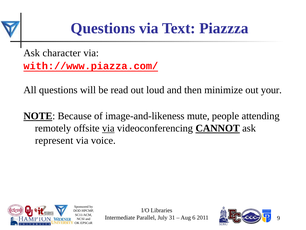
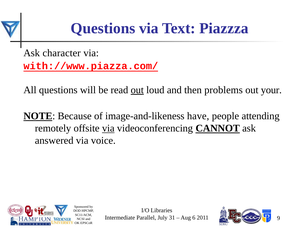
out at (137, 90) underline: none -> present
minimize: minimize -> problems
mute: mute -> have
represent: represent -> answered
